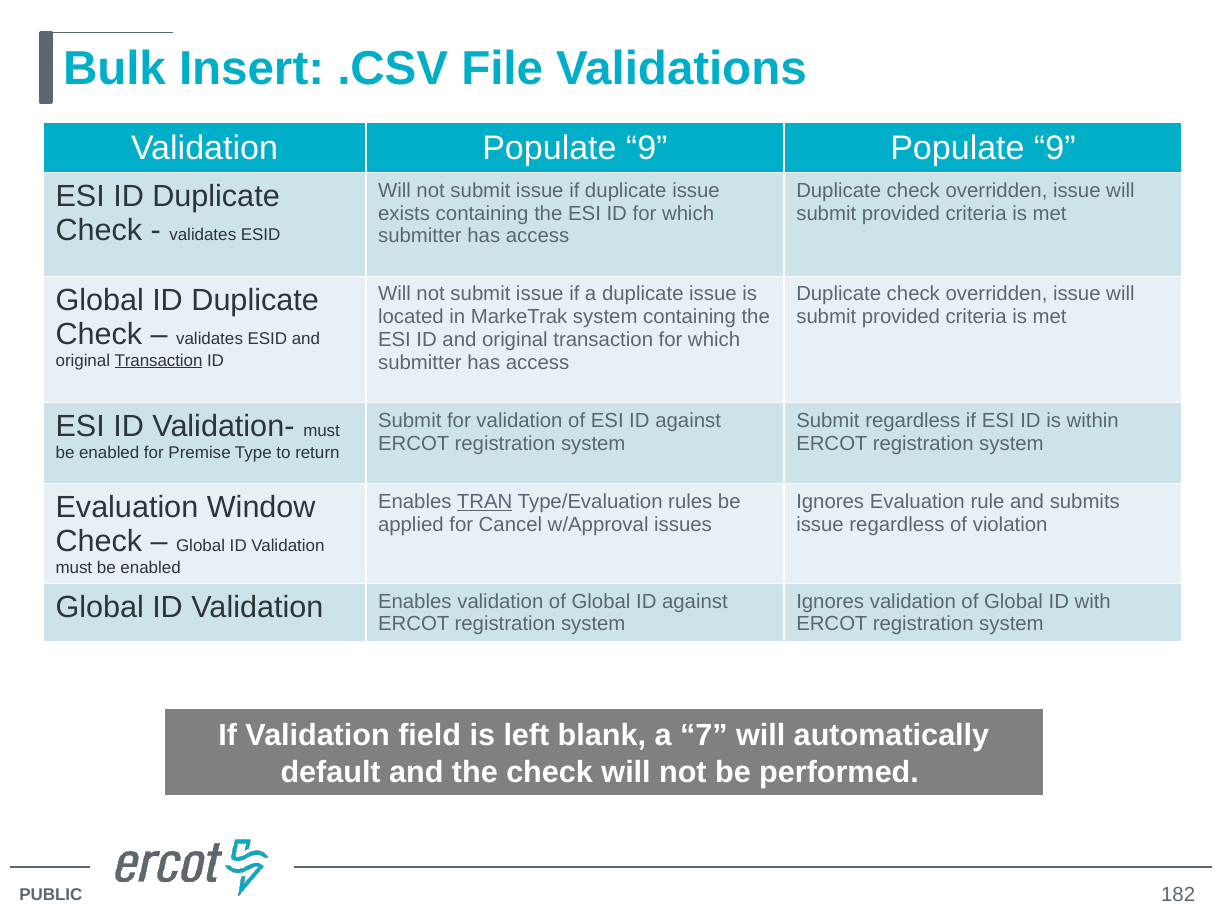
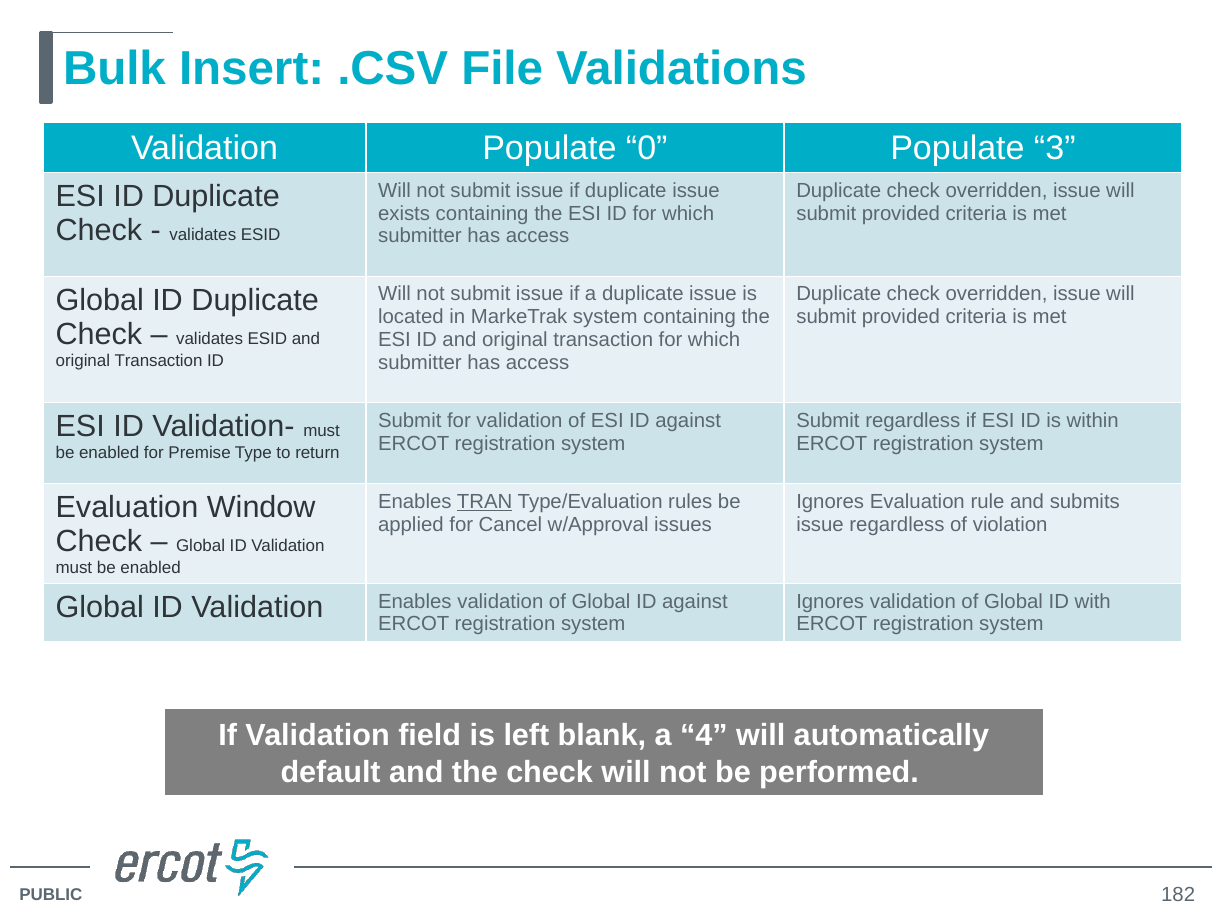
Validation Populate 9: 9 -> 0
9 at (1055, 148): 9 -> 3
Transaction at (159, 361) underline: present -> none
7: 7 -> 4
